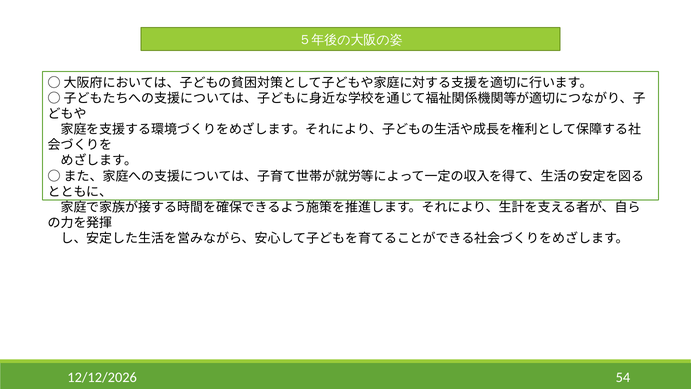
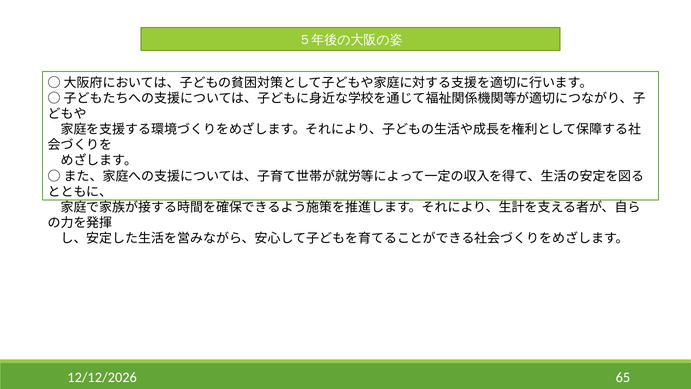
54: 54 -> 65
